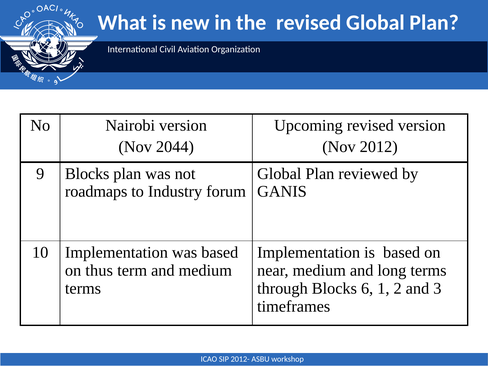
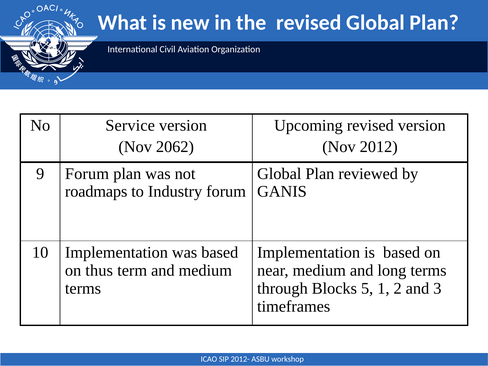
Nairobi: Nairobi -> Service
2044: 2044 -> 2062
9 Blocks: Blocks -> Forum
6: 6 -> 5
